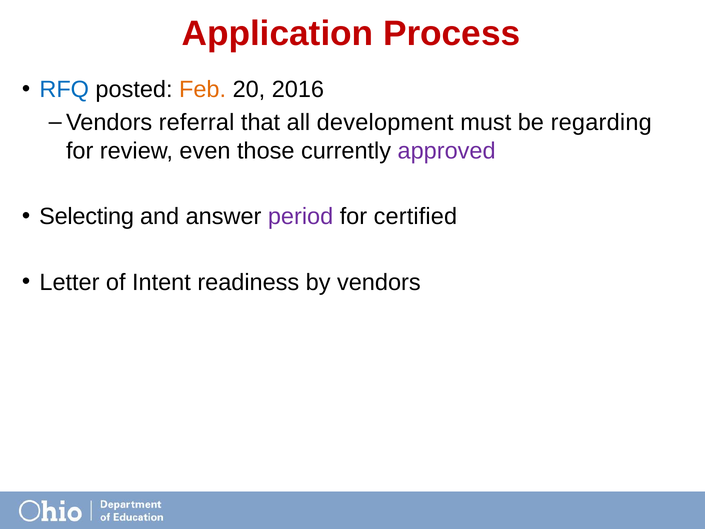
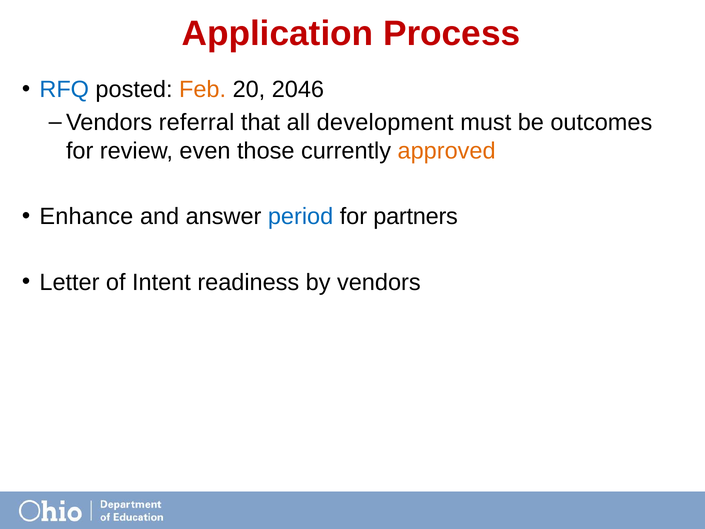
2016: 2016 -> 2046
regarding: regarding -> outcomes
approved colour: purple -> orange
Selecting: Selecting -> Enhance
period colour: purple -> blue
certified: certified -> partners
